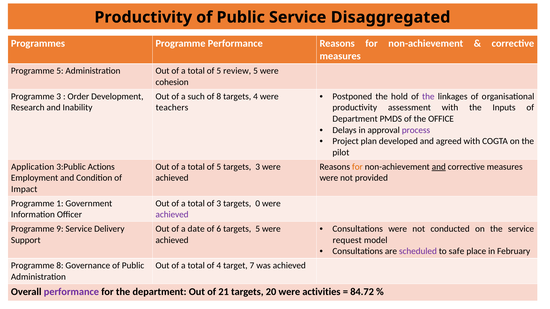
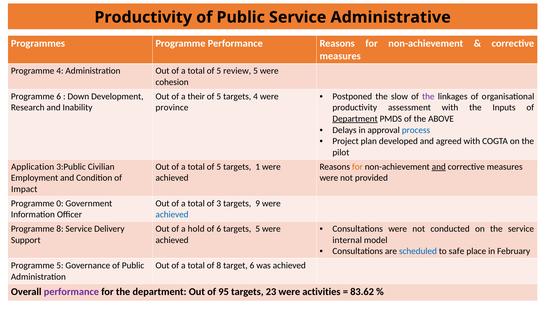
Disaggregated: Disaggregated -> Administrative
Programme 5: 5 -> 4
hold: hold -> slow
Programme 3: 3 -> 6
Order: Order -> Down
such: such -> their
8 at (219, 97): 8 -> 5
teachers: teachers -> province
Department at (355, 119) underline: none -> present
OFFICE: OFFICE -> ABOVE
process colour: purple -> blue
Actions: Actions -> Civilian
targets 3: 3 -> 1
1: 1 -> 0
0: 0 -> 9
achieved at (172, 215) colour: purple -> blue
Programme 9: 9 -> 8
date: date -> hold
request: request -> internal
scheduled colour: purple -> blue
Programme 8: 8 -> 5
of 4: 4 -> 8
target 7: 7 -> 6
21: 21 -> 95
20: 20 -> 23
84.72: 84.72 -> 83.62
